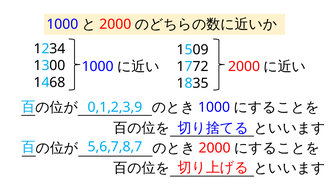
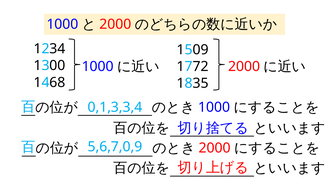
0,1,2,3,9: 0,1,2,3,9 -> 0,1,3,3,4
5,6,7,8,7: 5,6,7,8,7 -> 5,6,7,0,9
